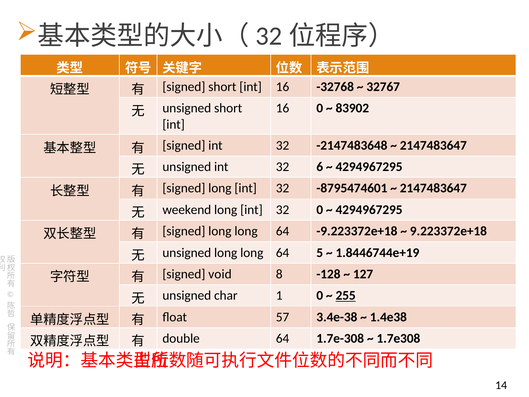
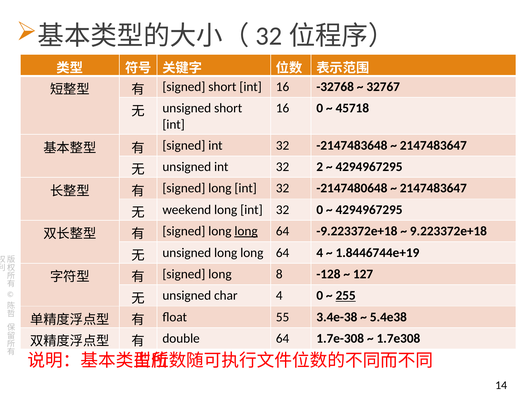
83902: 83902 -> 45718
6: 6 -> 2
-8795474601: -8795474601 -> -2147480648
long at (246, 231) underline: none -> present
64 5: 5 -> 4
void at (220, 274): void -> long
char 1: 1 -> 4
57: 57 -> 55
1.4e38: 1.4e38 -> 5.4e38
